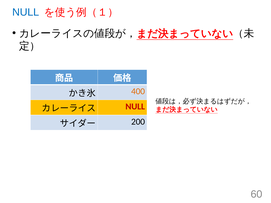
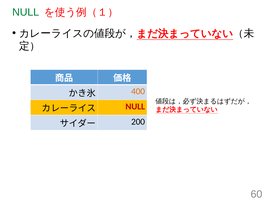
NULL at (26, 12) colour: blue -> green
